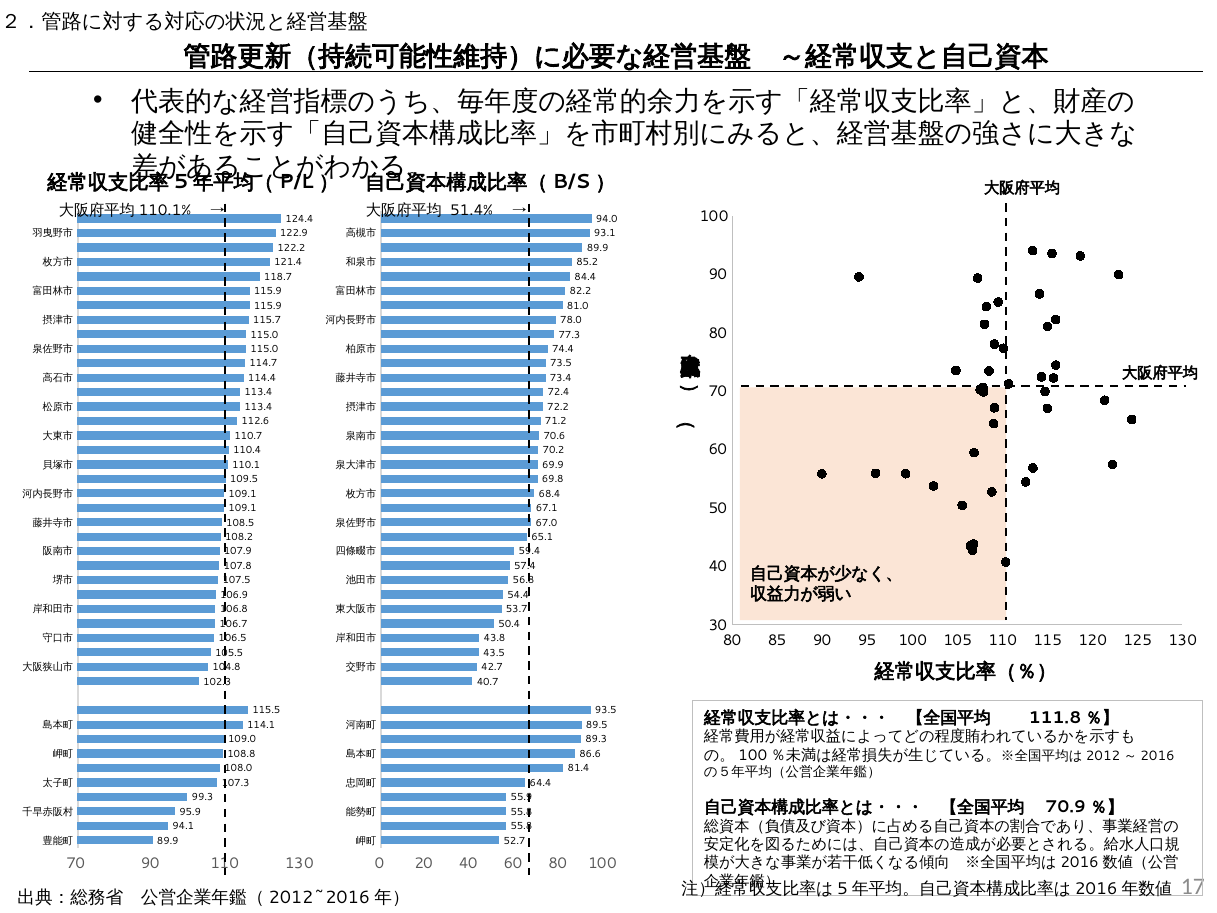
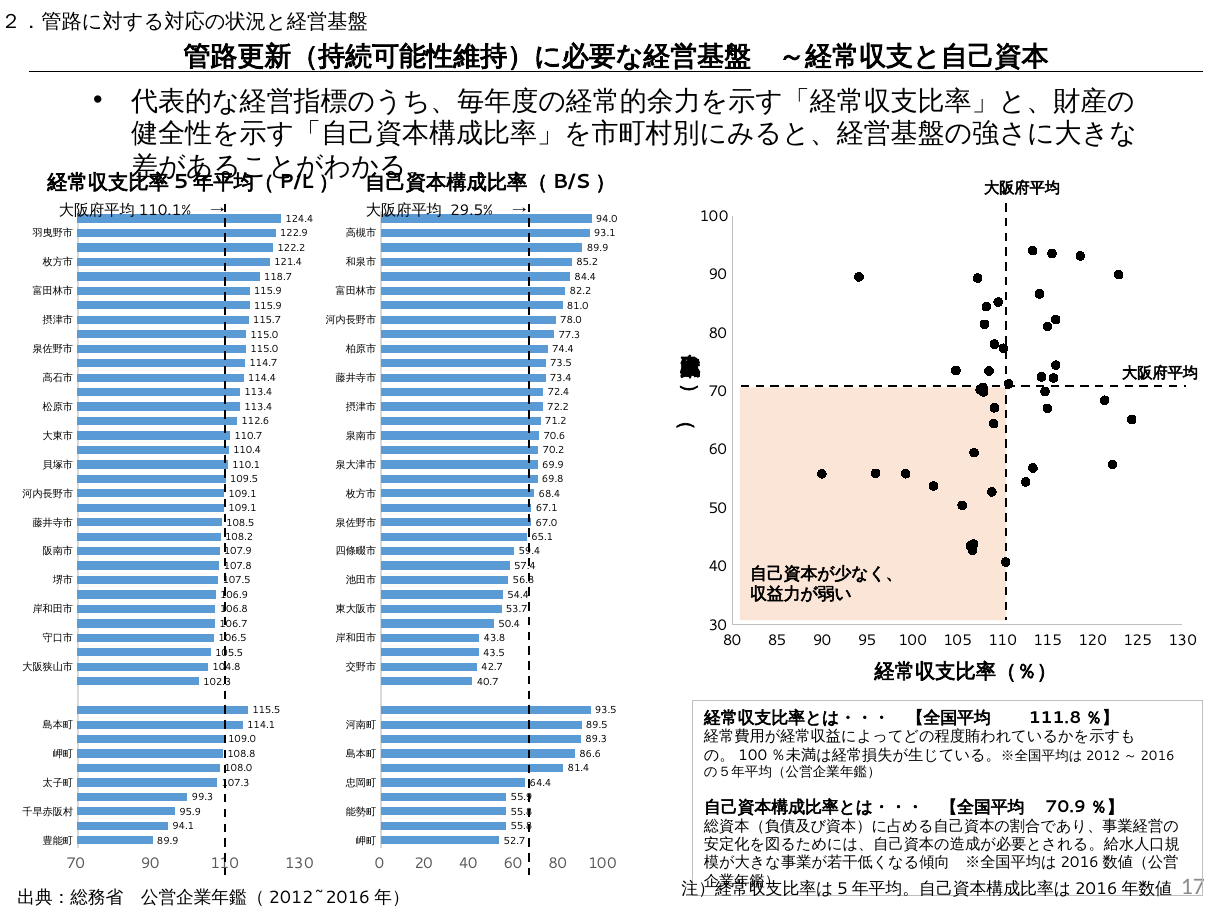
51.4%: 51.4% -> 29.5%
